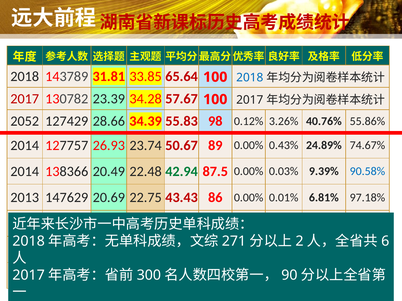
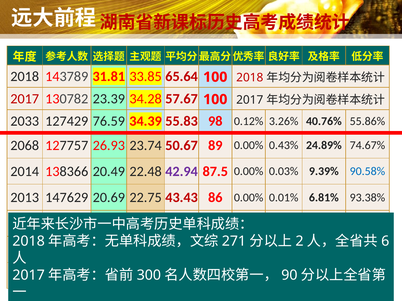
2018 at (250, 78) colour: blue -> red
2052: 2052 -> 2033
28.66: 28.66 -> 76.59
2014 at (25, 146): 2014 -> 2068
42.94 colour: green -> purple
97.18%: 97.18% -> 93.38%
